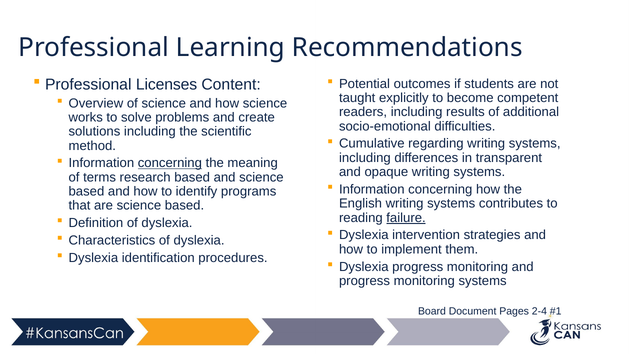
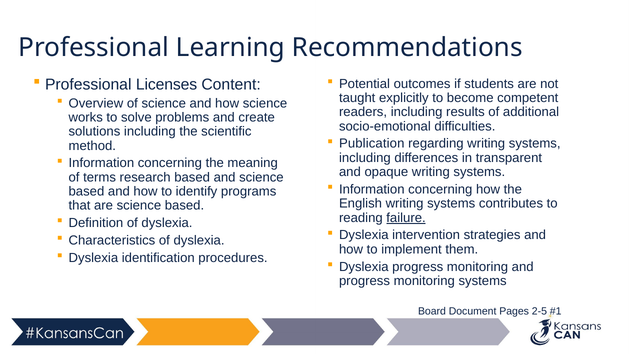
Cumulative: Cumulative -> Publication
concerning at (170, 163) underline: present -> none
2-4: 2-4 -> 2-5
